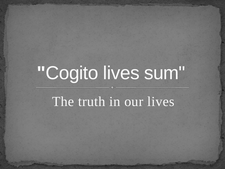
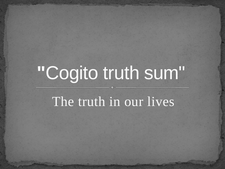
Cogito lives: lives -> truth
